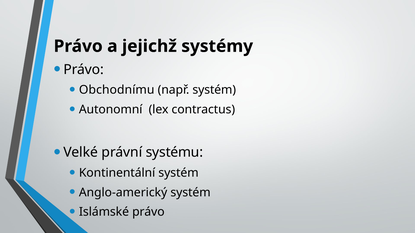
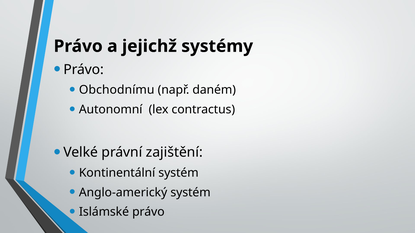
např systém: systém -> daném
systému: systému -> zajištění
